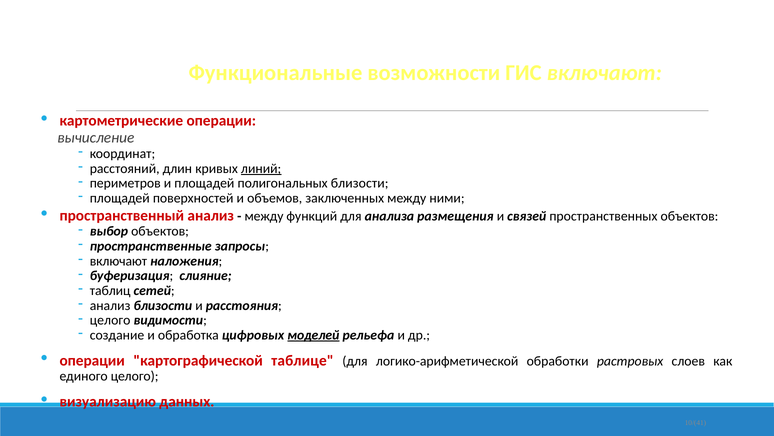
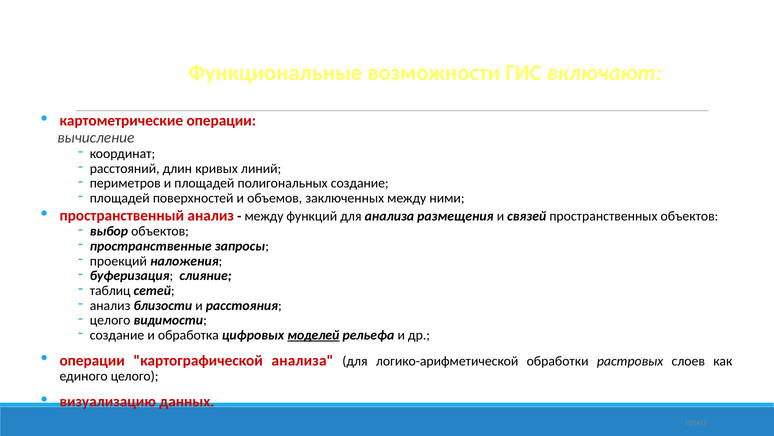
линий underline: present -> none
полигональных близости: близости -> создание
включают at (118, 261): включают -> проекций
картографической таблице: таблице -> анализа
